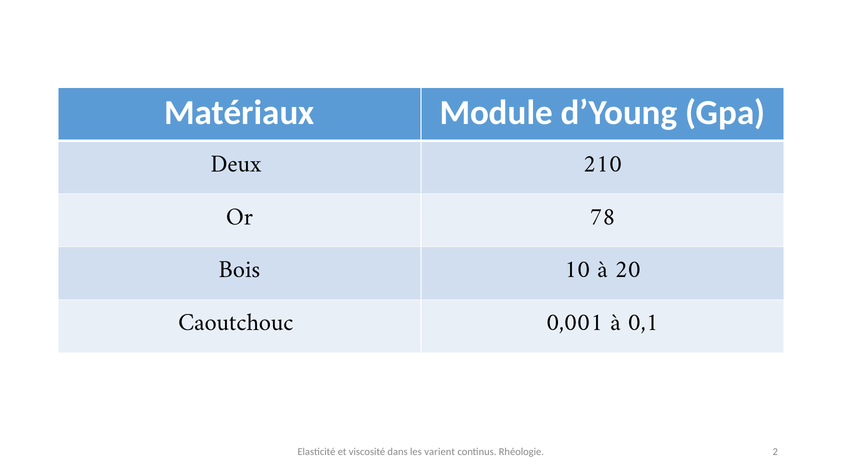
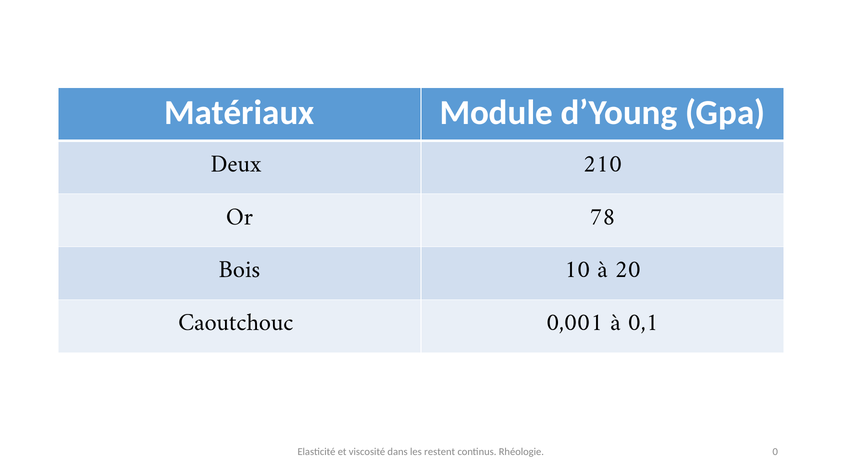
varient: varient -> restent
2: 2 -> 0
